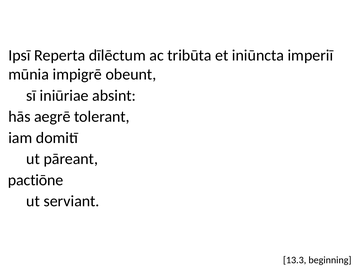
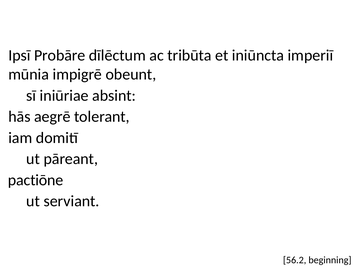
Reperta: Reperta -> Probāre
13.3: 13.3 -> 56.2
